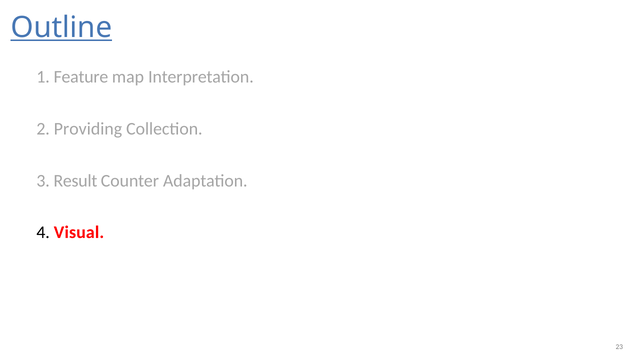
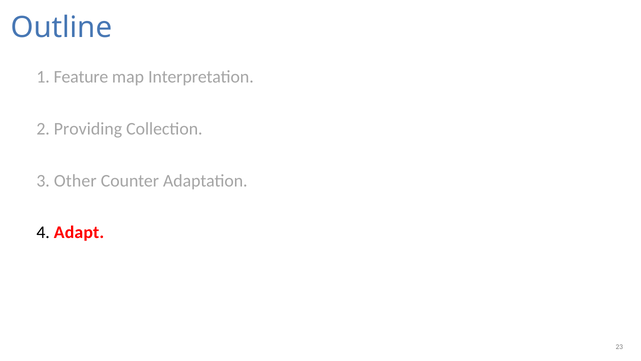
Outline underline: present -> none
Result: Result -> Other
Visual: Visual -> Adapt
